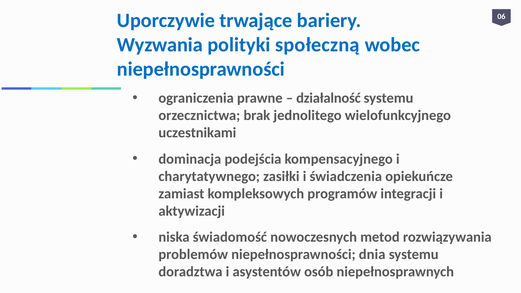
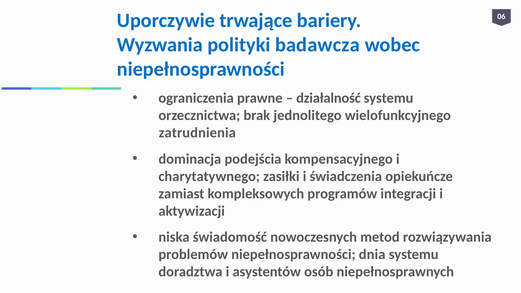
społeczną: społeczną -> badawcza
uczestnikami: uczestnikami -> zatrudnienia
